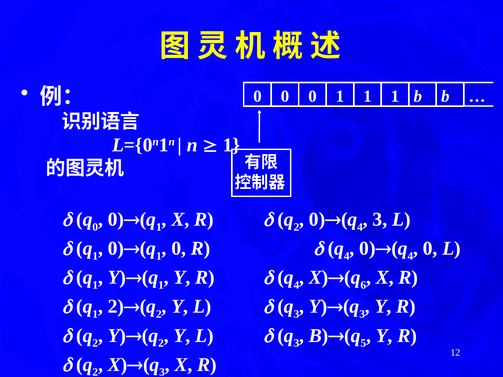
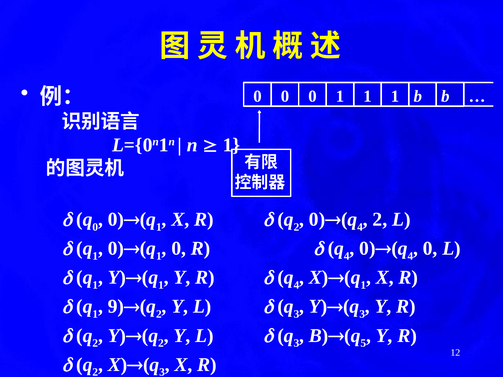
3 at (380, 220): 3 -> 2
6 at (363, 285): 6 -> 1
2 at (116, 307): 2 -> 9
